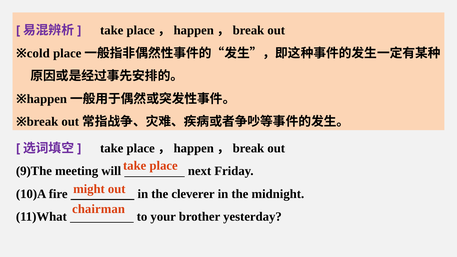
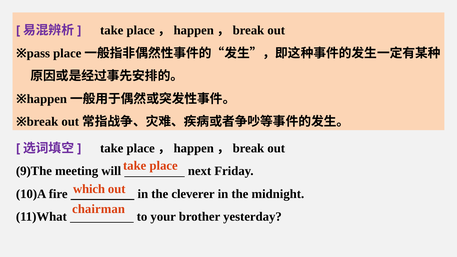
cold: cold -> pass
might: might -> which
